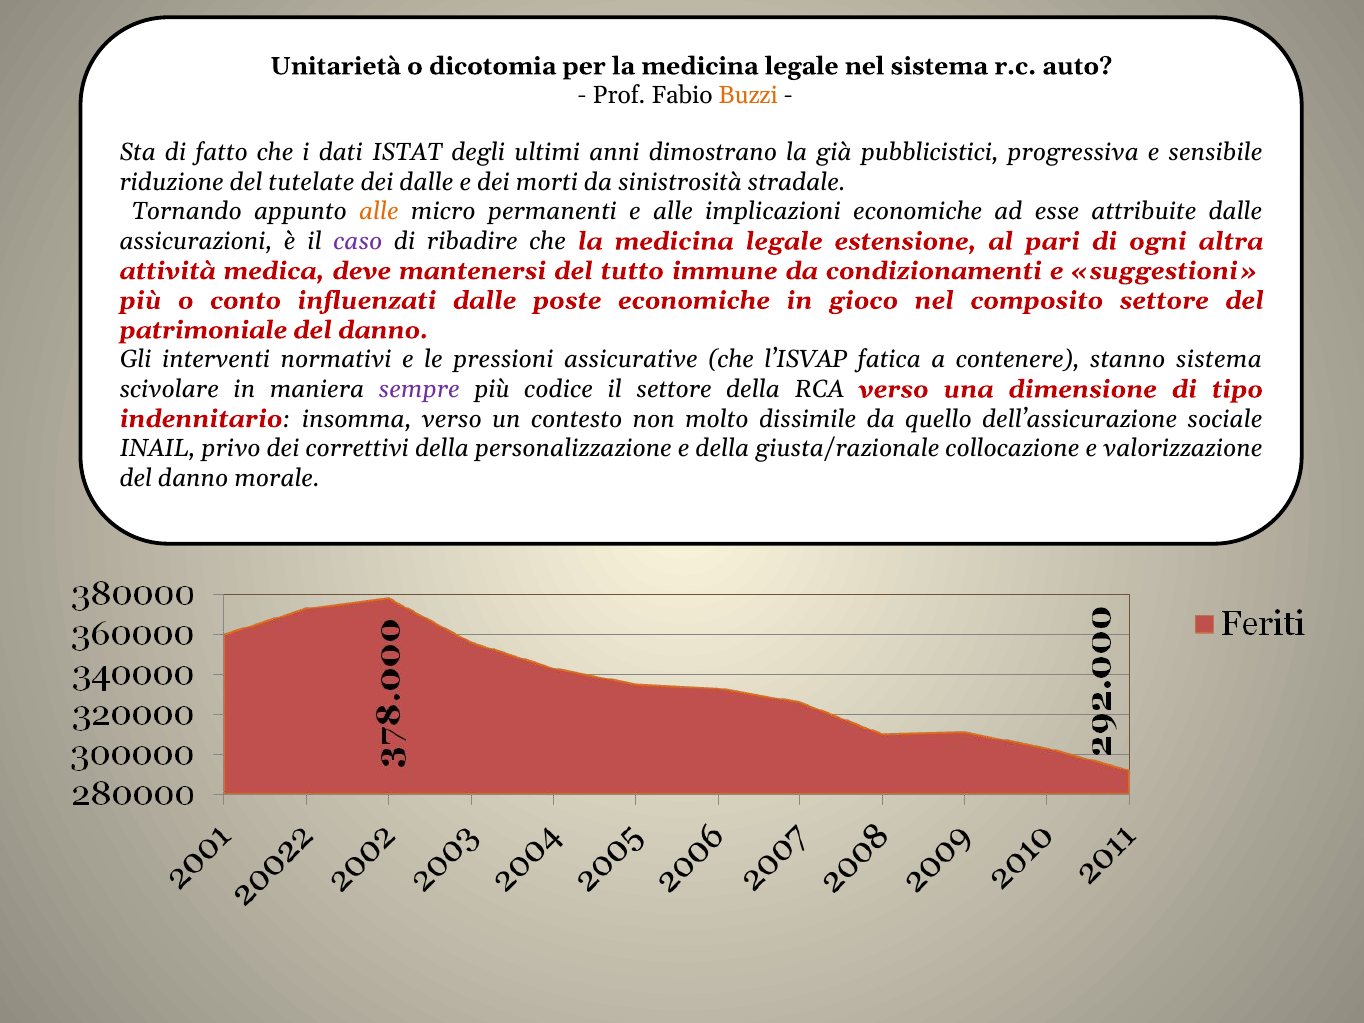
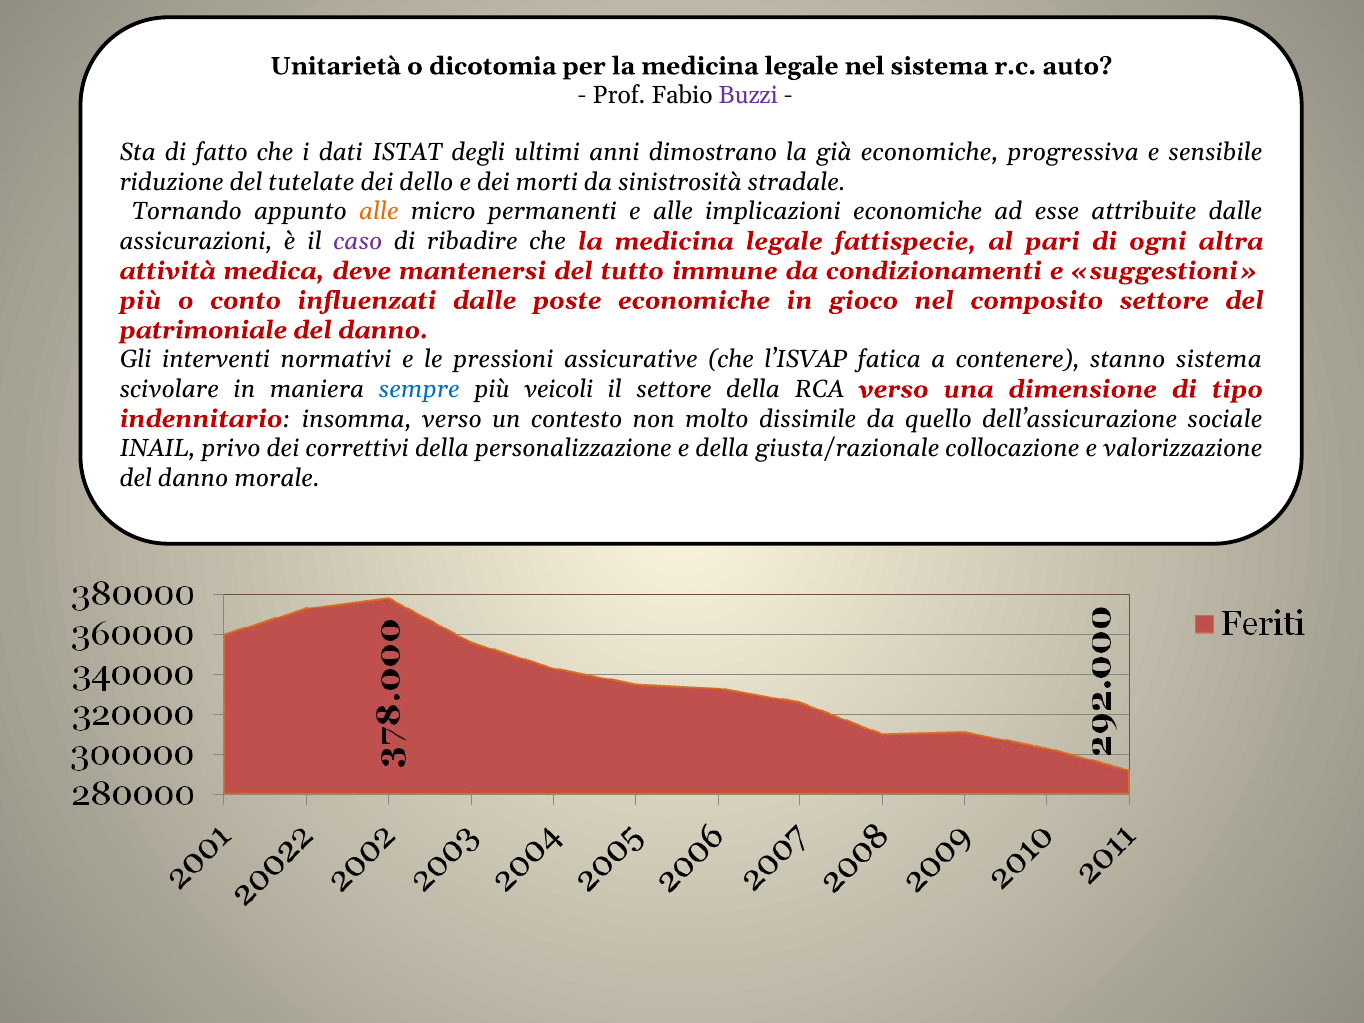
Buzzi colour: orange -> purple
già pubblicistici: pubblicistici -> economiche
dei dalle: dalle -> dello
estensione: estensione -> fattispecie
sempre colour: purple -> blue
codice: codice -> veicoli
